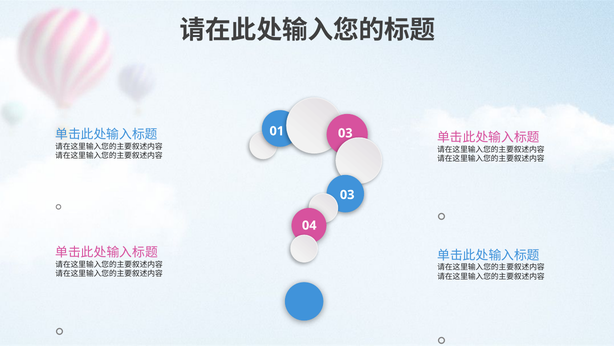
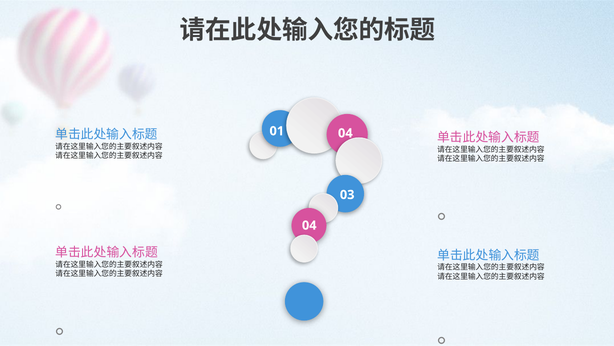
01 03: 03 -> 04
